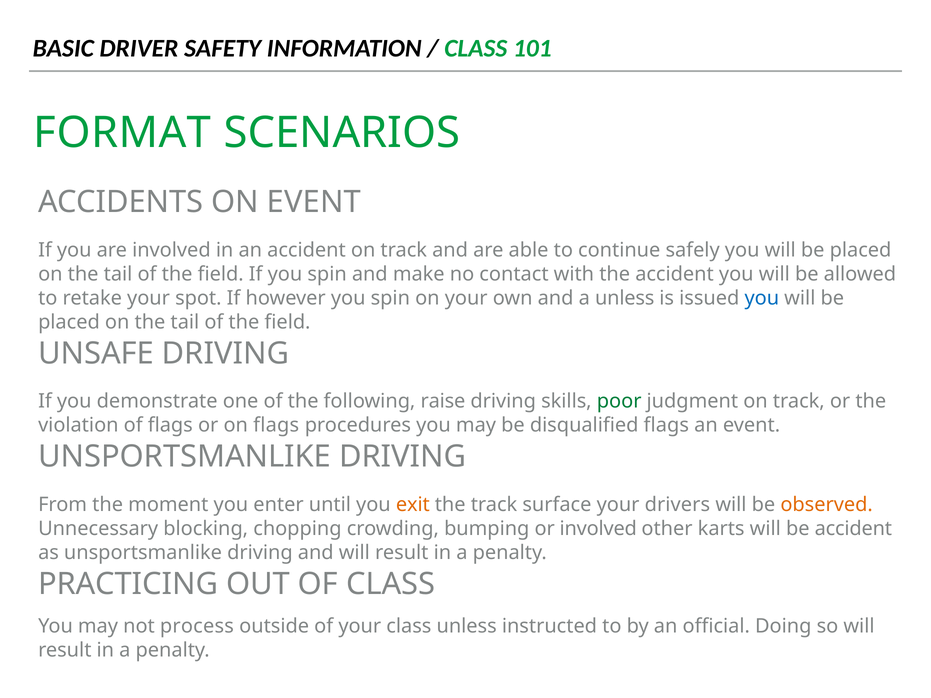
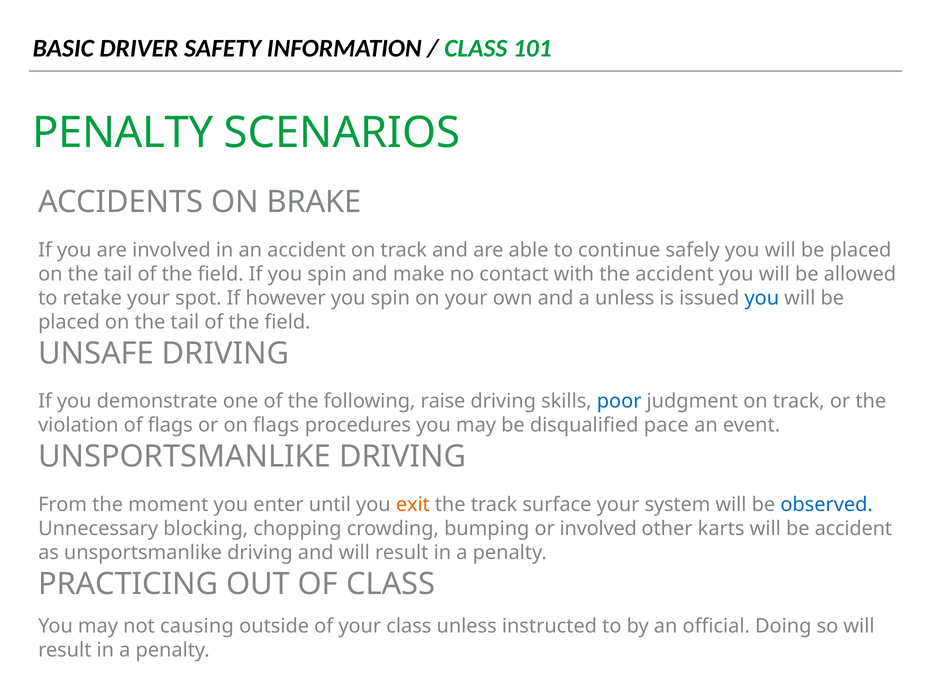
FORMAT at (122, 133): FORMAT -> PENALTY
ON EVENT: EVENT -> BRAKE
poor colour: green -> blue
disqualified flags: flags -> pace
drivers: drivers -> system
observed colour: orange -> blue
process: process -> causing
